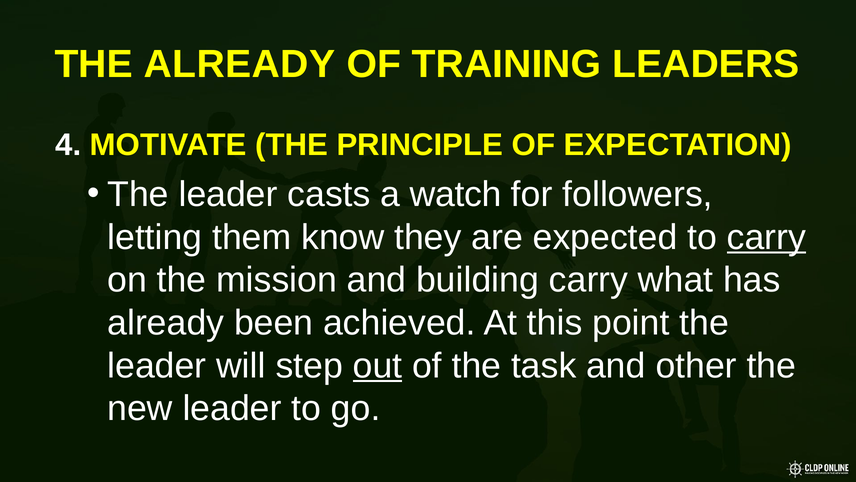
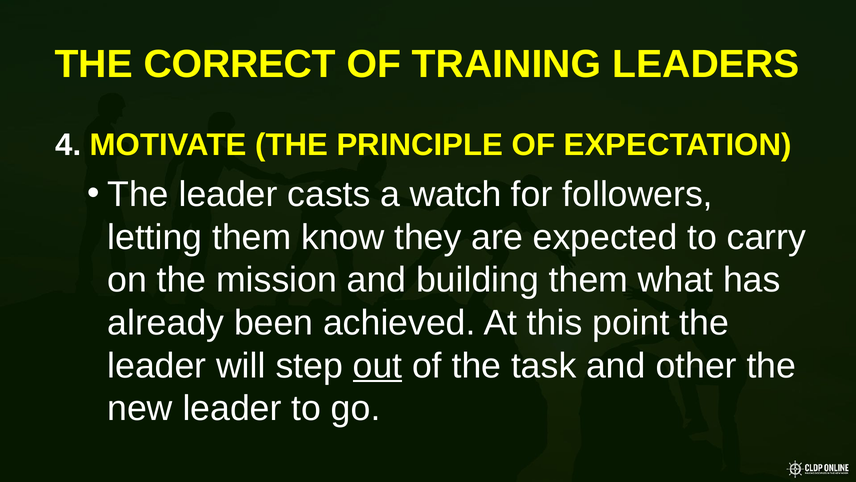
THE ALREADY: ALREADY -> CORRECT
carry at (766, 237) underline: present -> none
building carry: carry -> them
